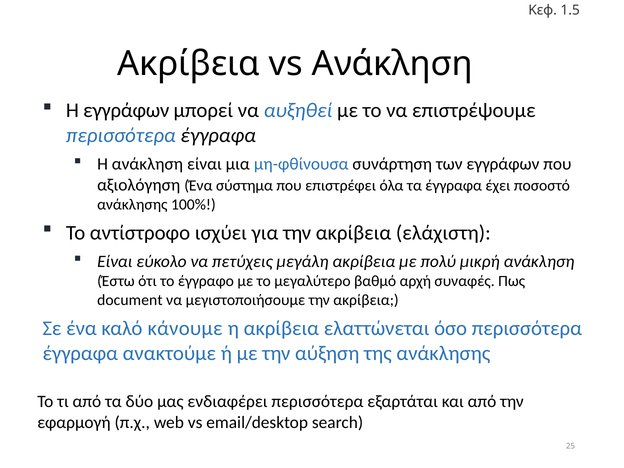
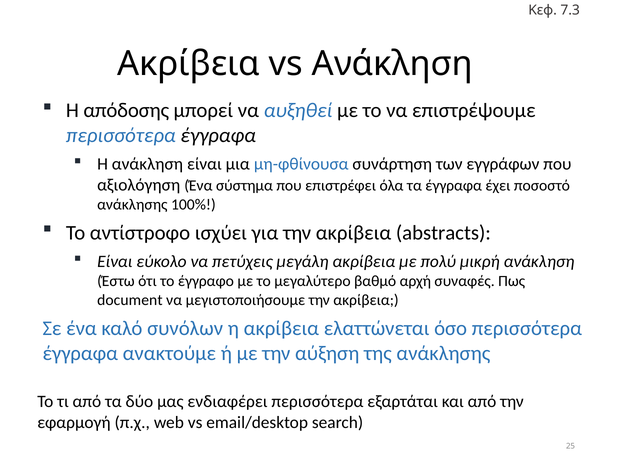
1.5: 1.5 -> 7.3
Η εγγράφων: εγγράφων -> απόδοσης
ελάχιστη: ελάχιστη -> abstracts
κάνουμε: κάνουμε -> συνόλων
